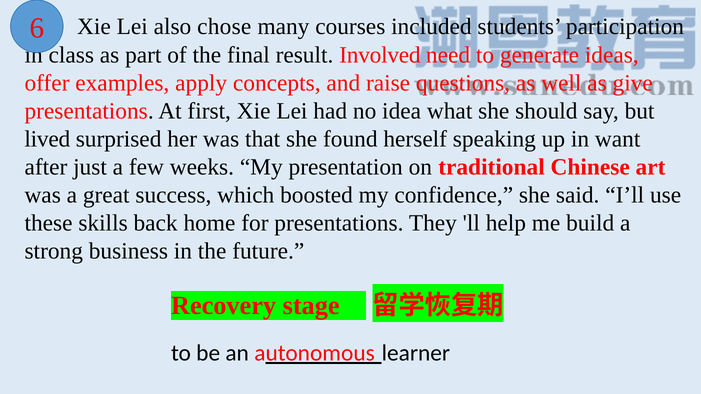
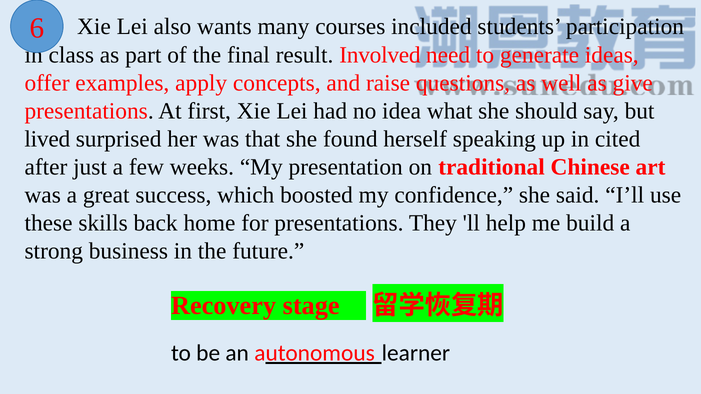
chose: chose -> wants
want: want -> cited
